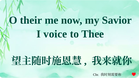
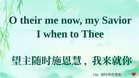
voice: voice -> when
